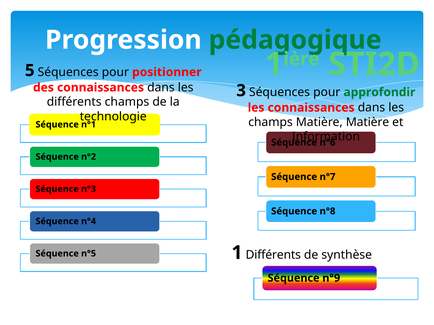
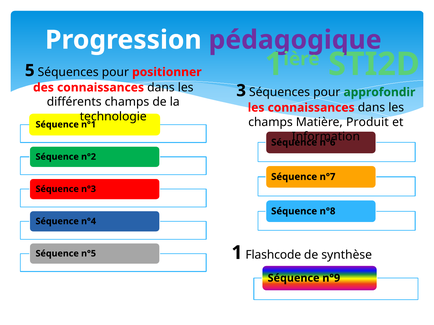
pédagogique colour: green -> purple
Matière Matière: Matière -> Produit
1 Différents: Différents -> Flashcode
